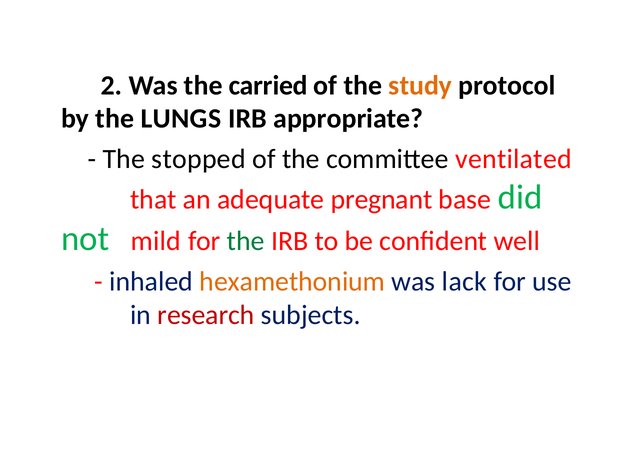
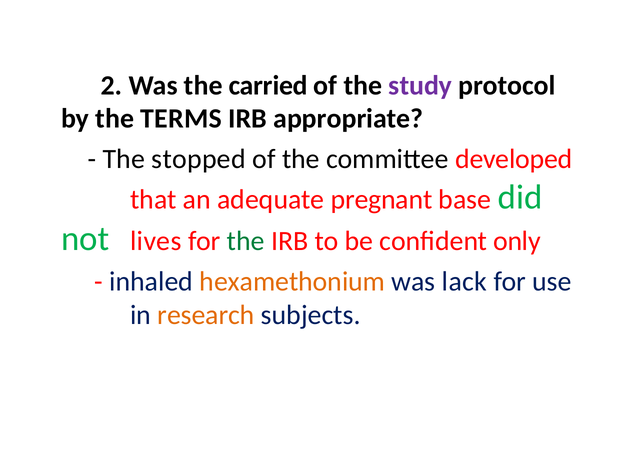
study colour: orange -> purple
LUNGS: LUNGS -> TERMS
ventilated: ventilated -> developed
mild: mild -> lives
well: well -> only
research colour: red -> orange
